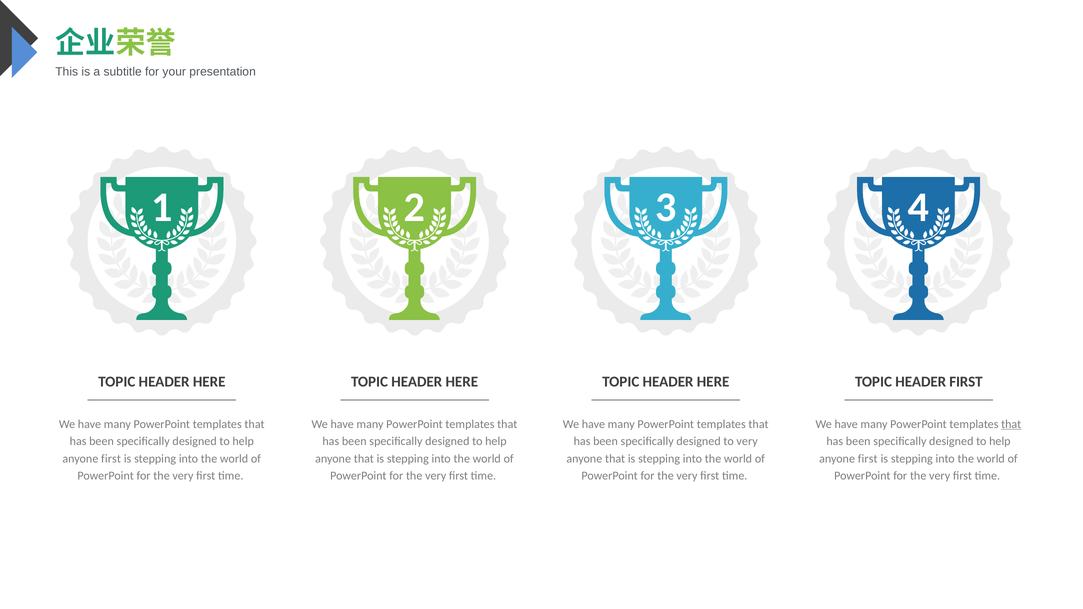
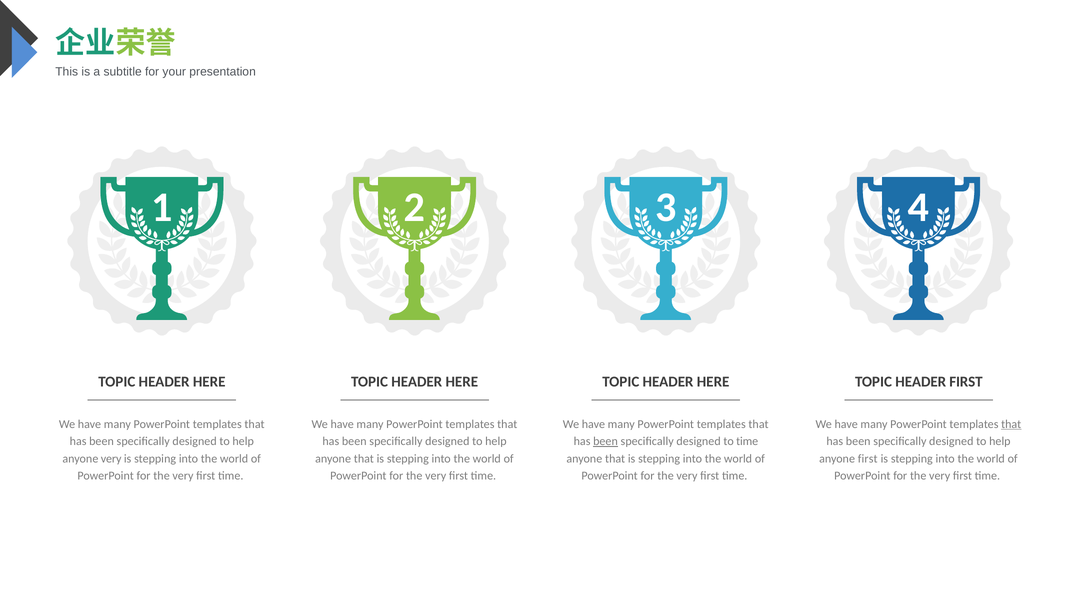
been at (605, 441) underline: none -> present
to very: very -> time
first at (111, 459): first -> very
